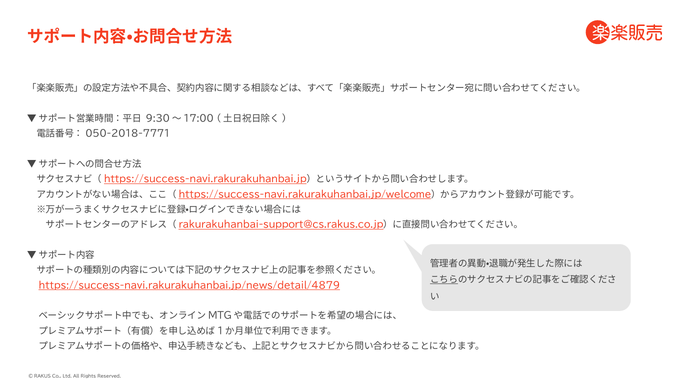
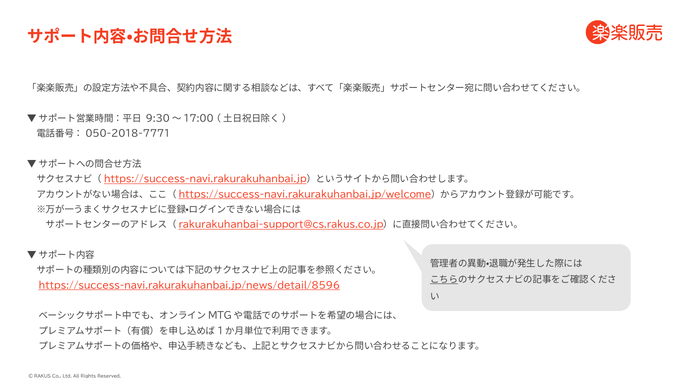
https://success-navi.rakurakuhanbai.jp/news/detail/4879: https://success-navi.rakurakuhanbai.jp/news/detail/4879 -> https://success-navi.rakurakuhanbai.jp/news/detail/8596
